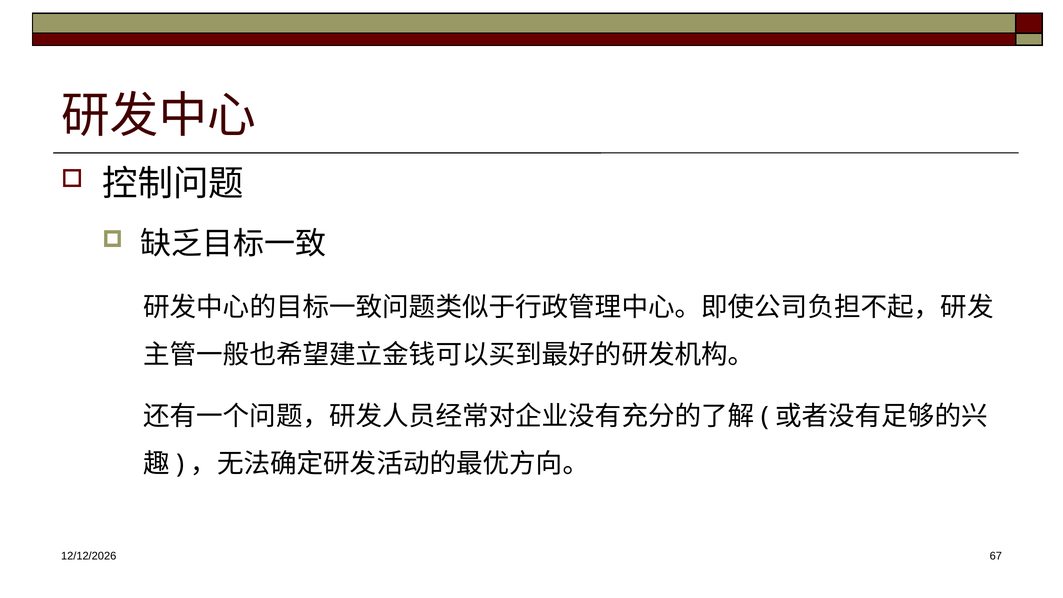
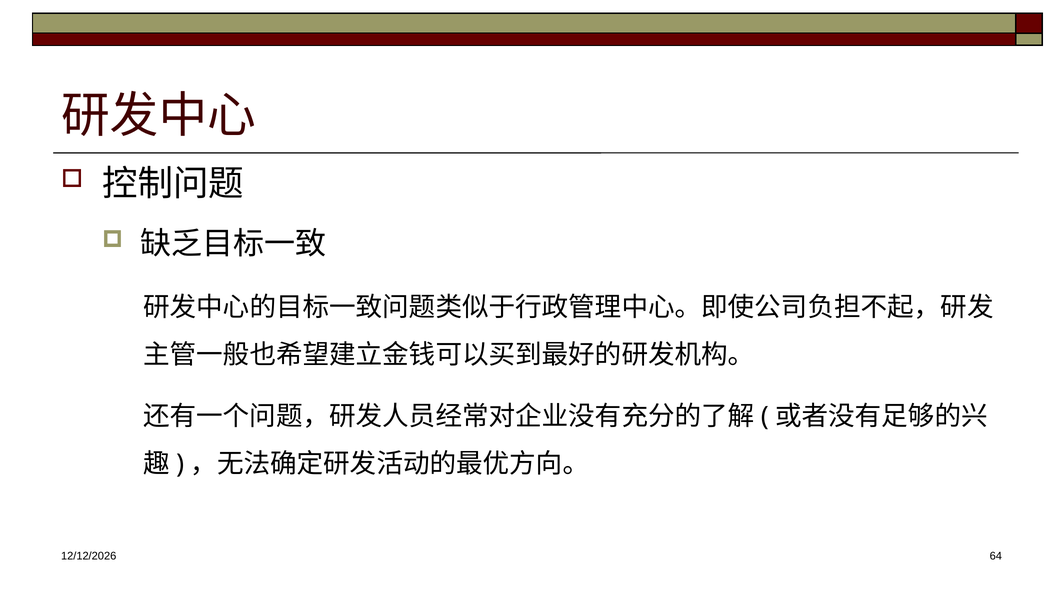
67: 67 -> 64
